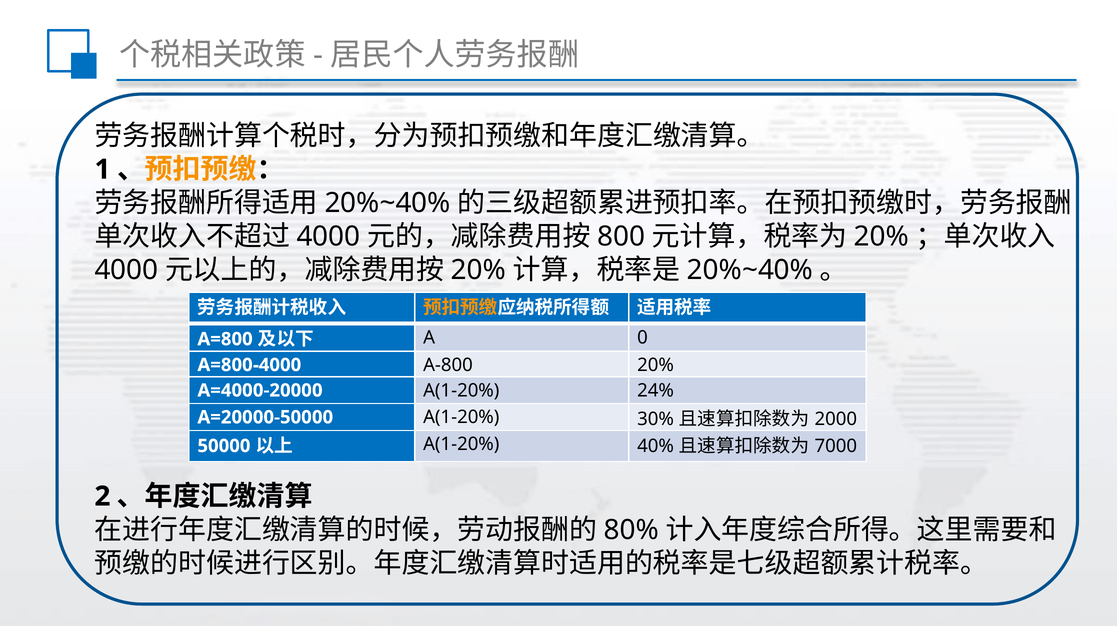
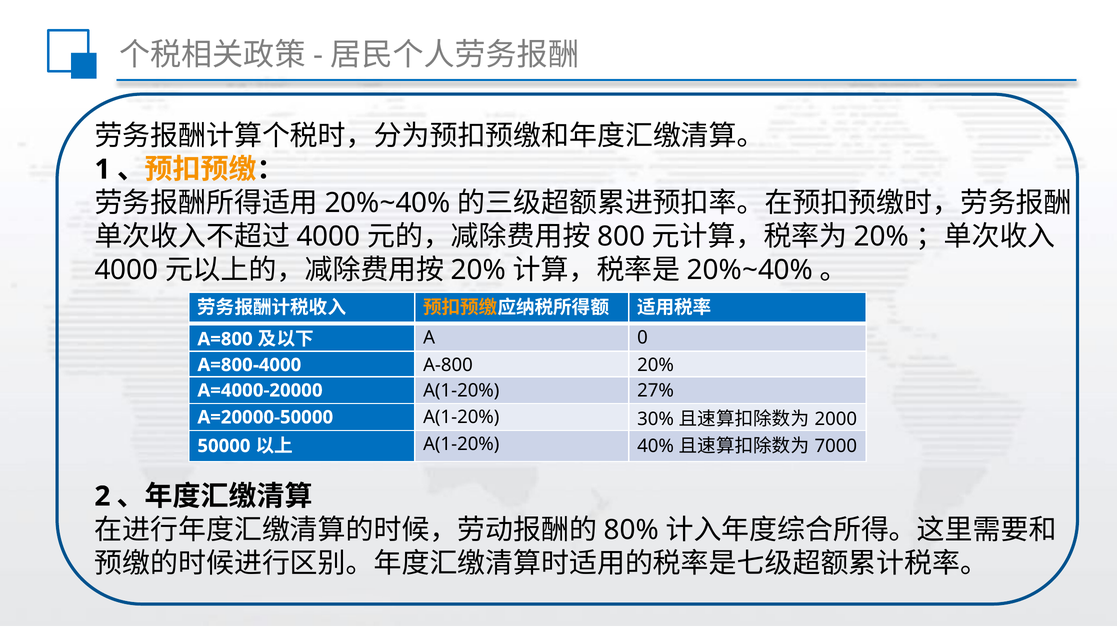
24%: 24% -> 27%
